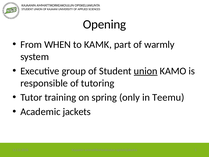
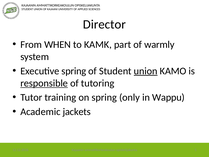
Opening: Opening -> Director
Executive group: group -> spring
responsible underline: none -> present
Teemu: Teemu -> Wappu
